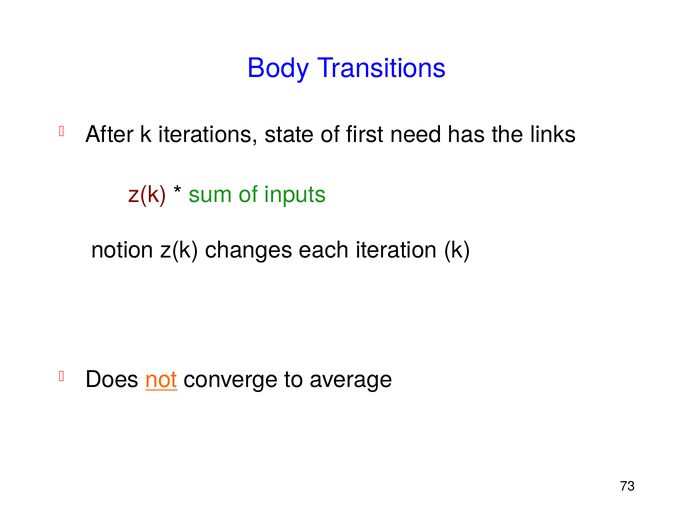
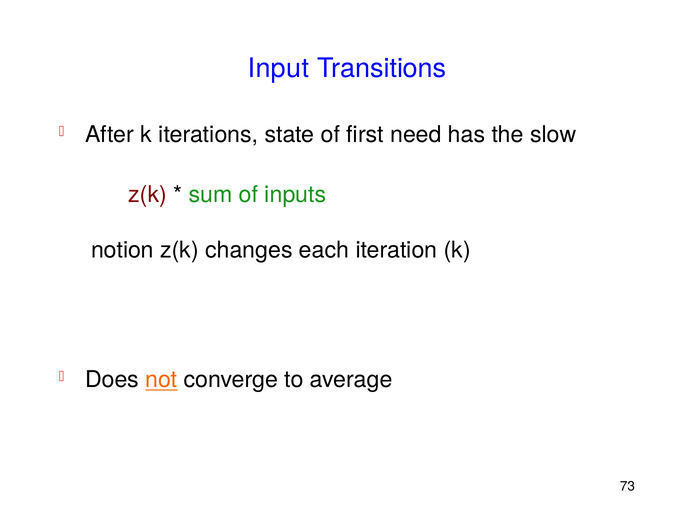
Body: Body -> Input
links: links -> slow
